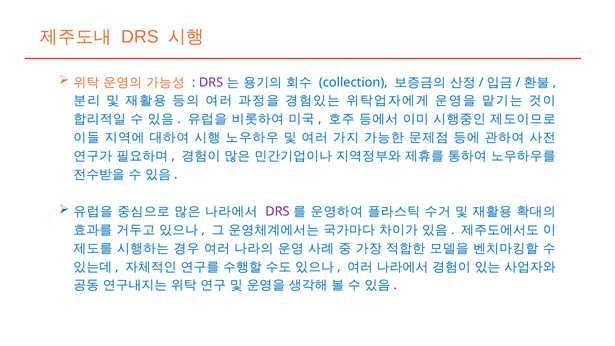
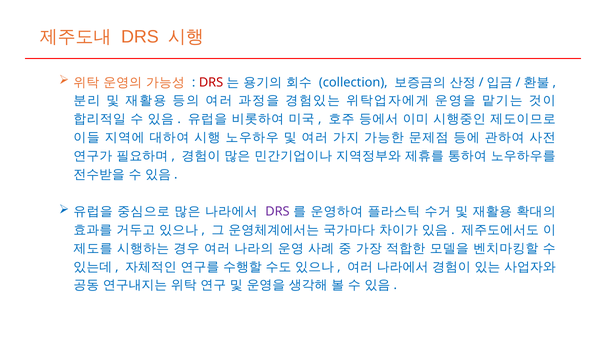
DRS at (211, 82) colour: purple -> red
